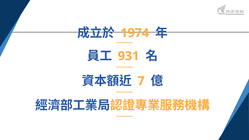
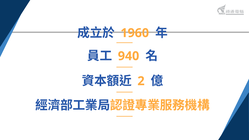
1974: 1974 -> 1960
931: 931 -> 940
7: 7 -> 2
